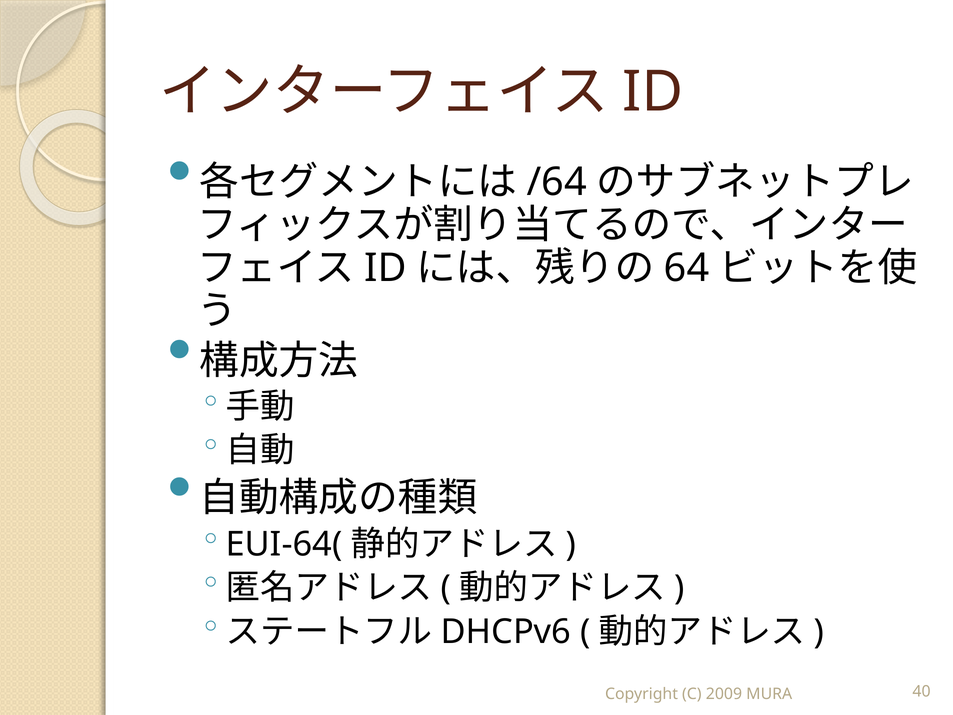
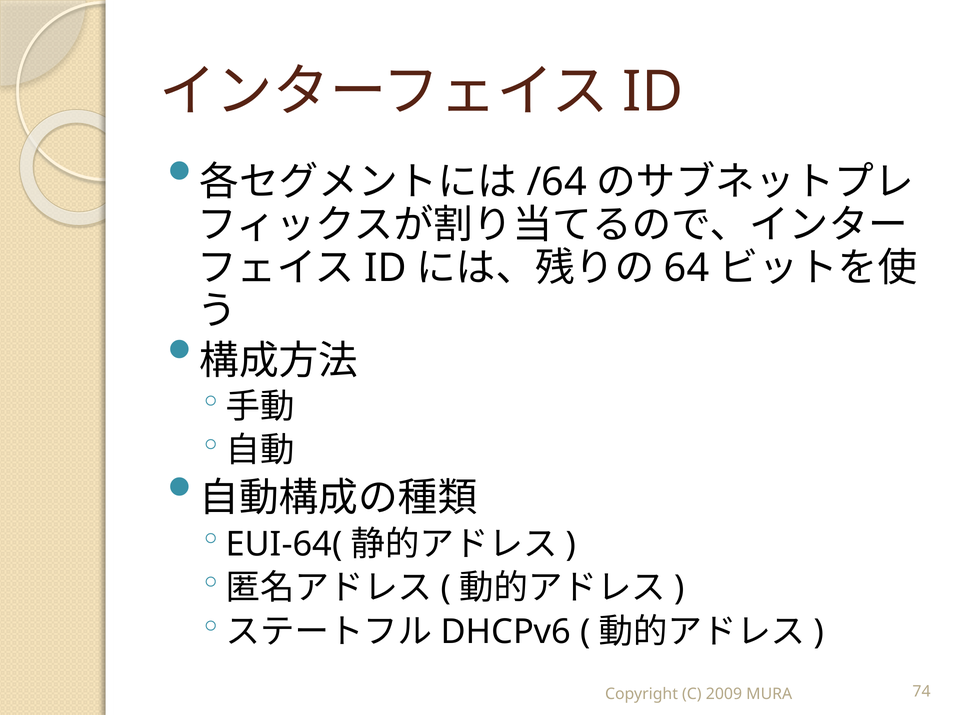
40: 40 -> 74
